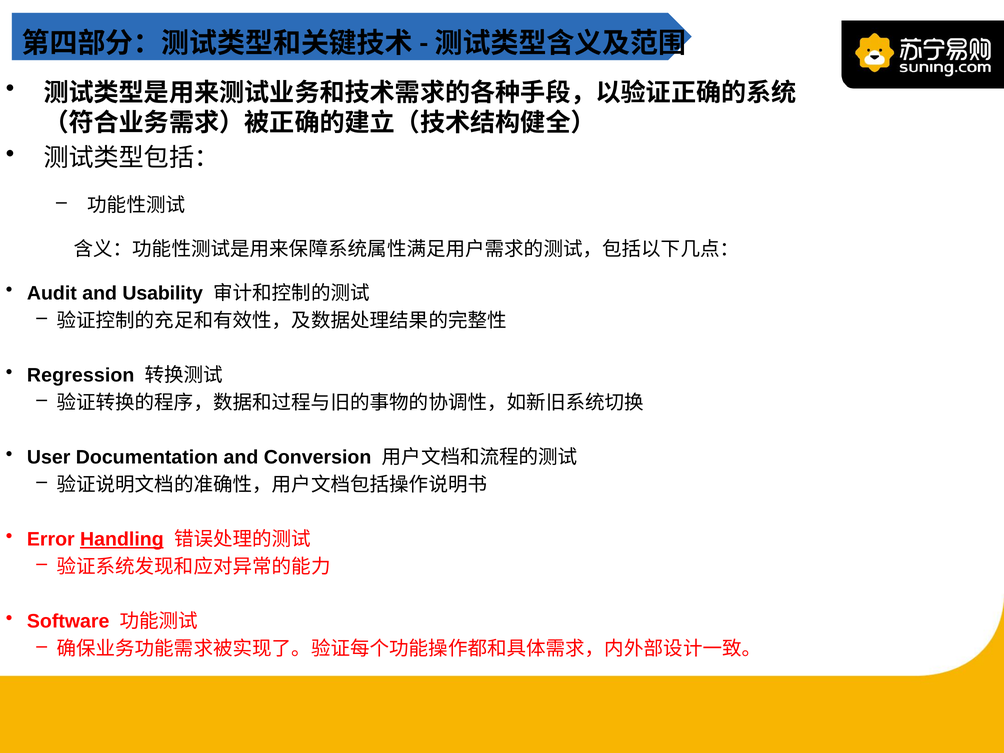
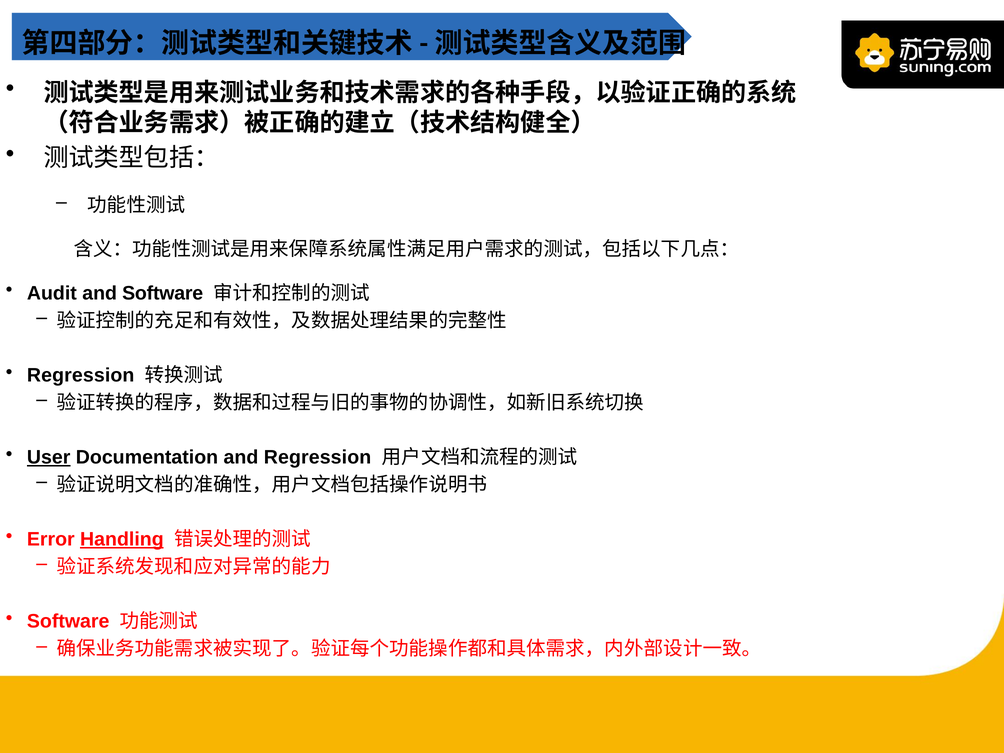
and Usability: Usability -> Software
User underline: none -> present
and Conversion: Conversion -> Regression
